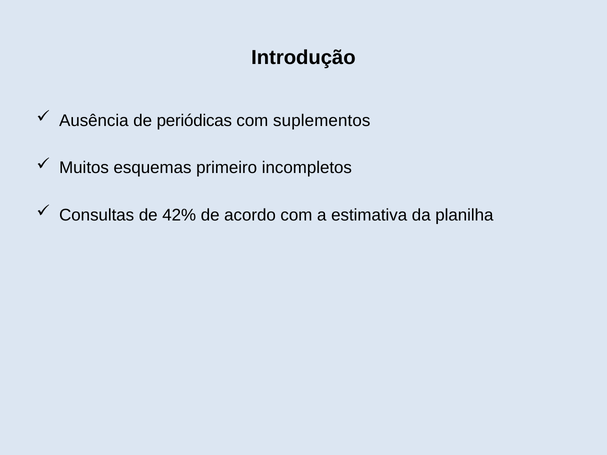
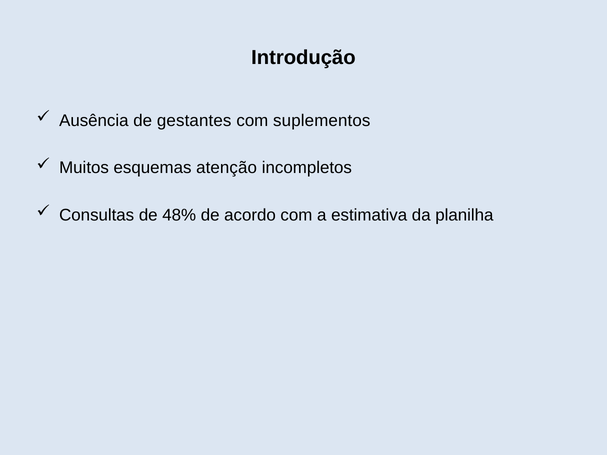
periódicas: periódicas -> gestantes
primeiro: primeiro -> atenção
42%: 42% -> 48%
